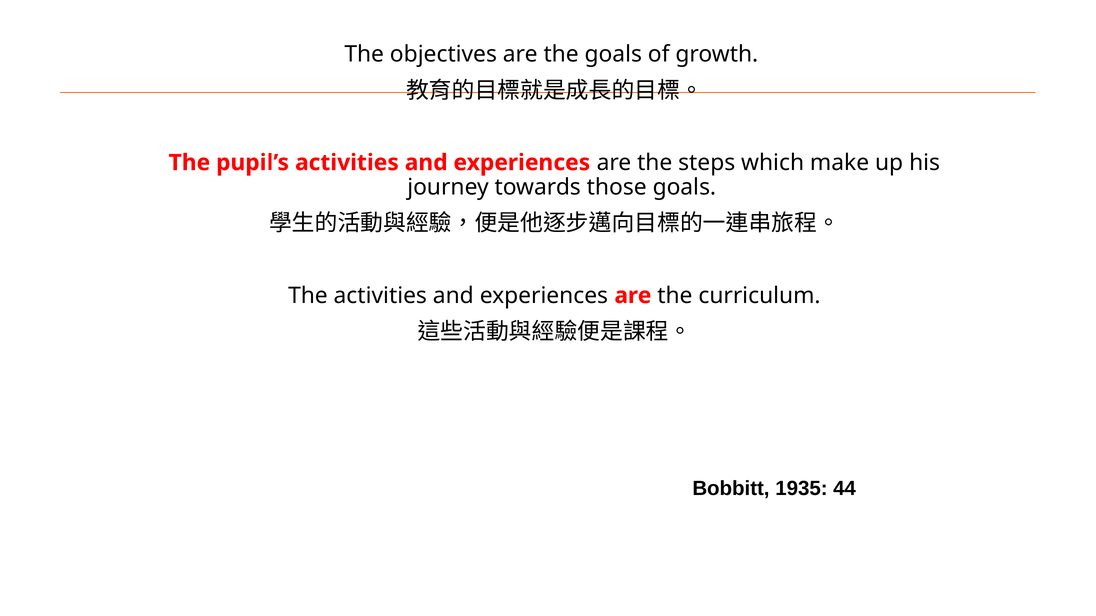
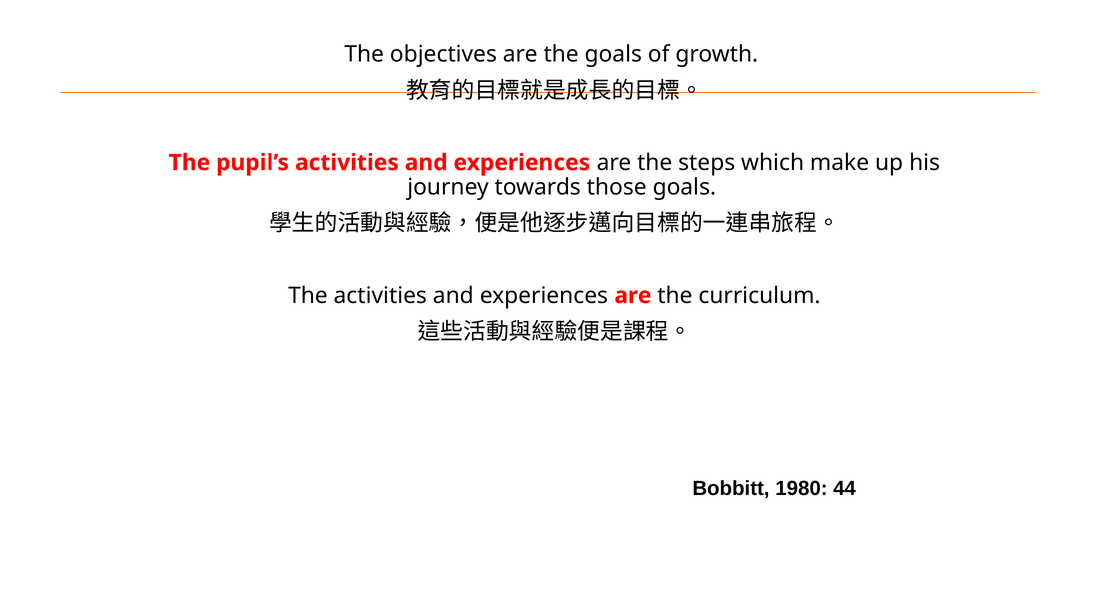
1935: 1935 -> 1980
